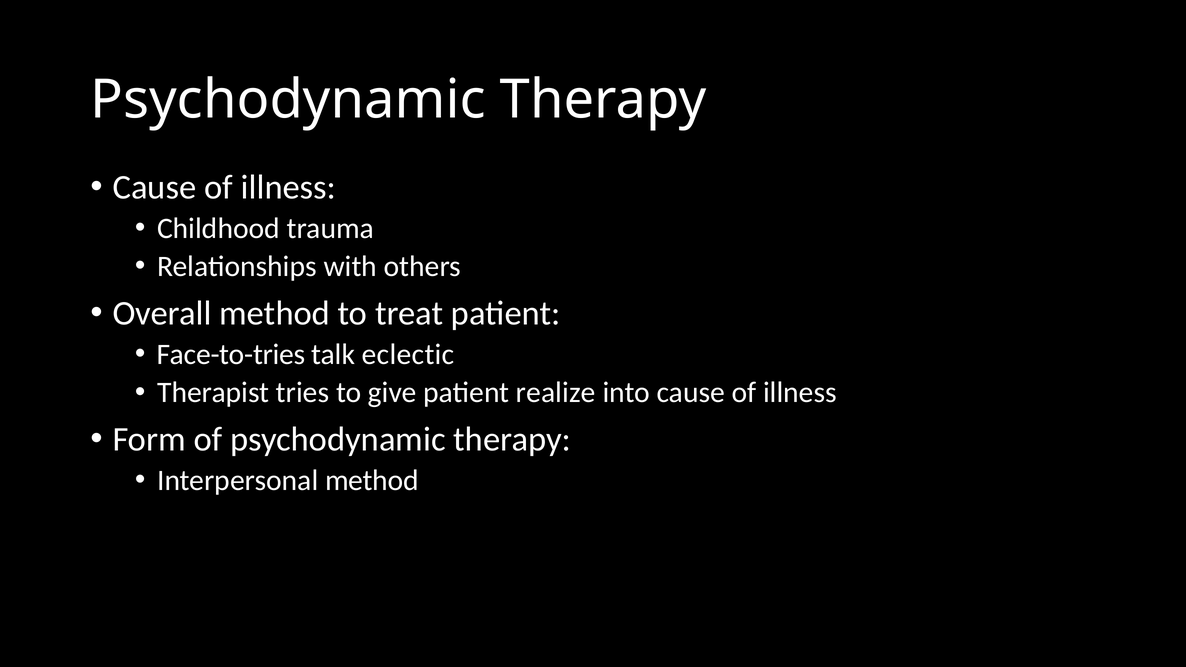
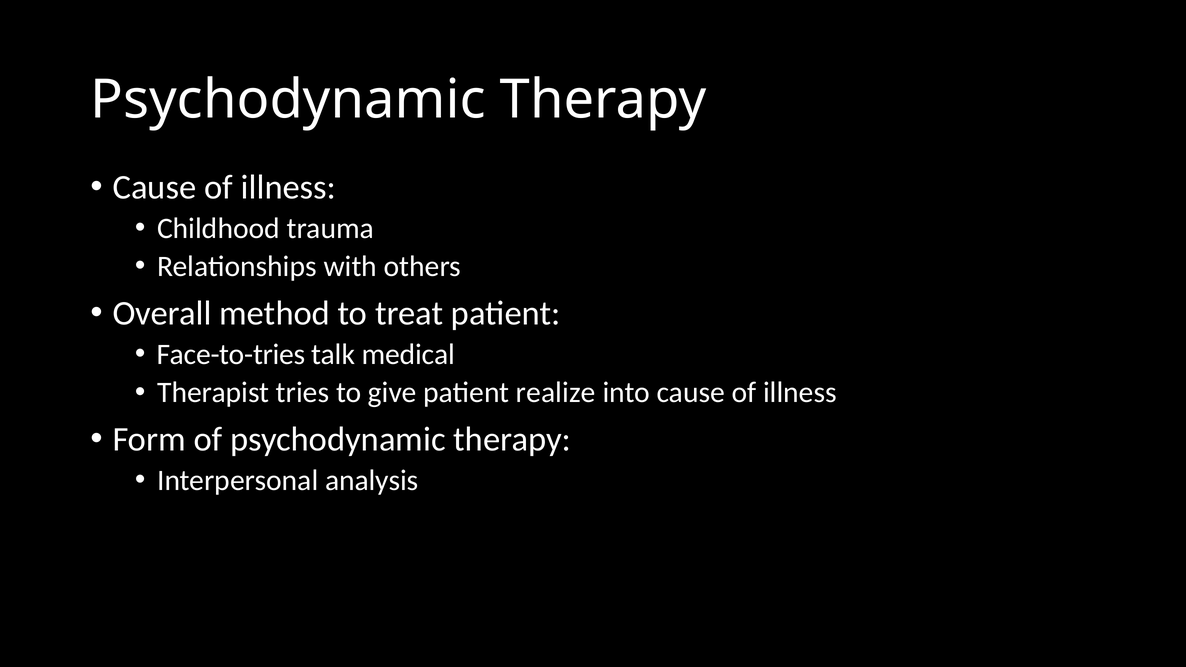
eclectic: eclectic -> medical
Interpersonal method: method -> analysis
